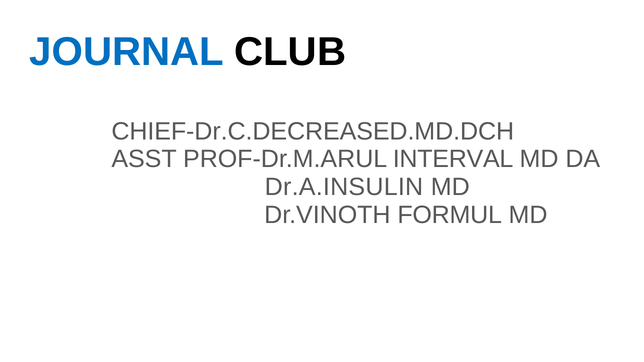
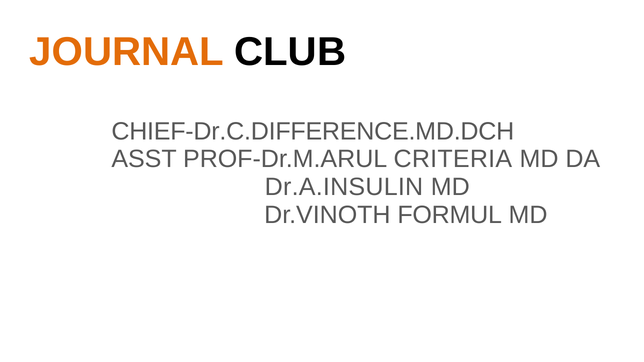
JOURNAL colour: blue -> orange
CHIEF-Dr.C.DECREASED.MD.DCH: CHIEF-Dr.C.DECREASED.MD.DCH -> CHIEF-Dr.C.DIFFERENCE.MD.DCH
INTERVAL: INTERVAL -> CRITERIA
